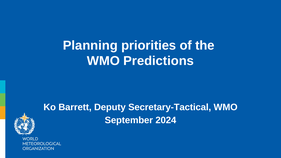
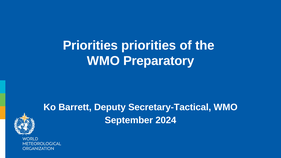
Planning at (90, 45): Planning -> Priorities
Predictions: Predictions -> Preparatory
